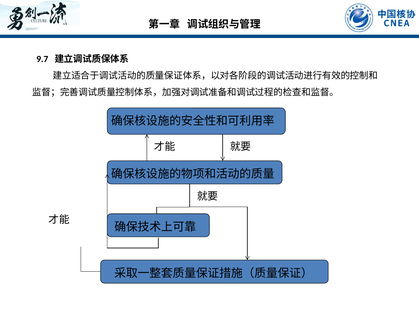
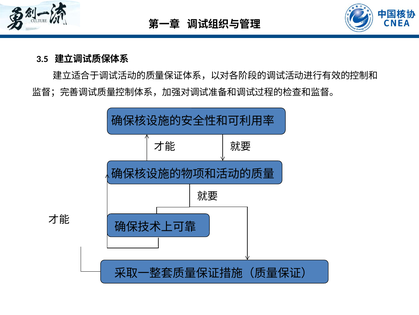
9.7: 9.7 -> 3.5
